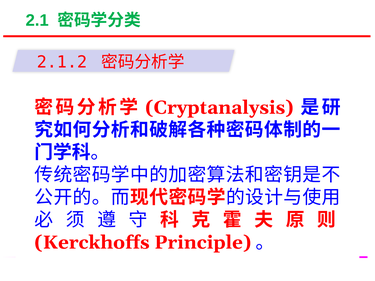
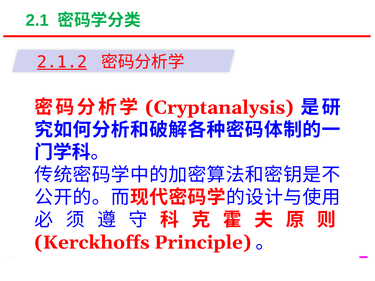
2.1.2 underline: none -> present
